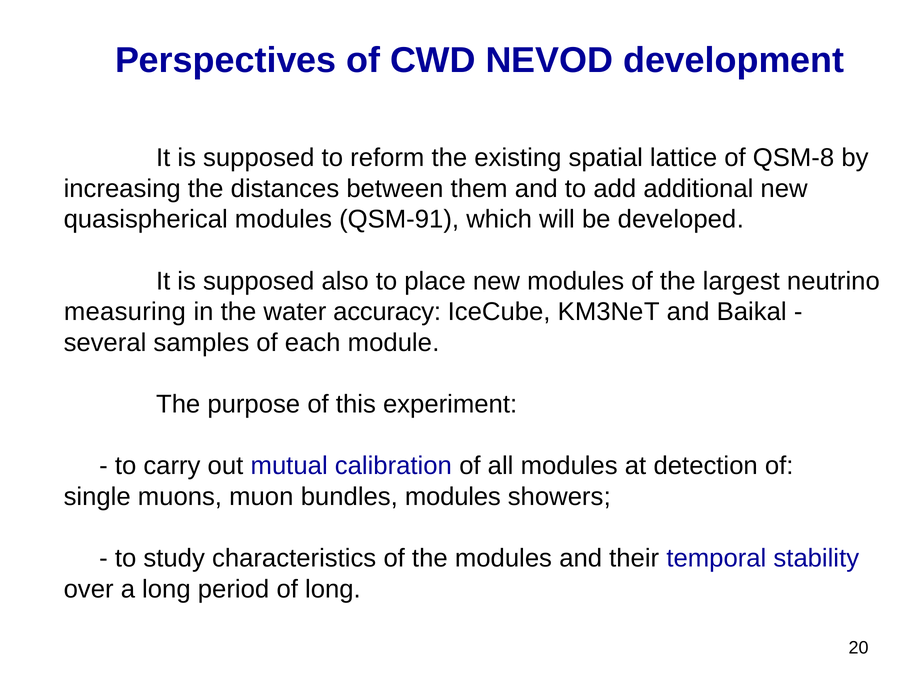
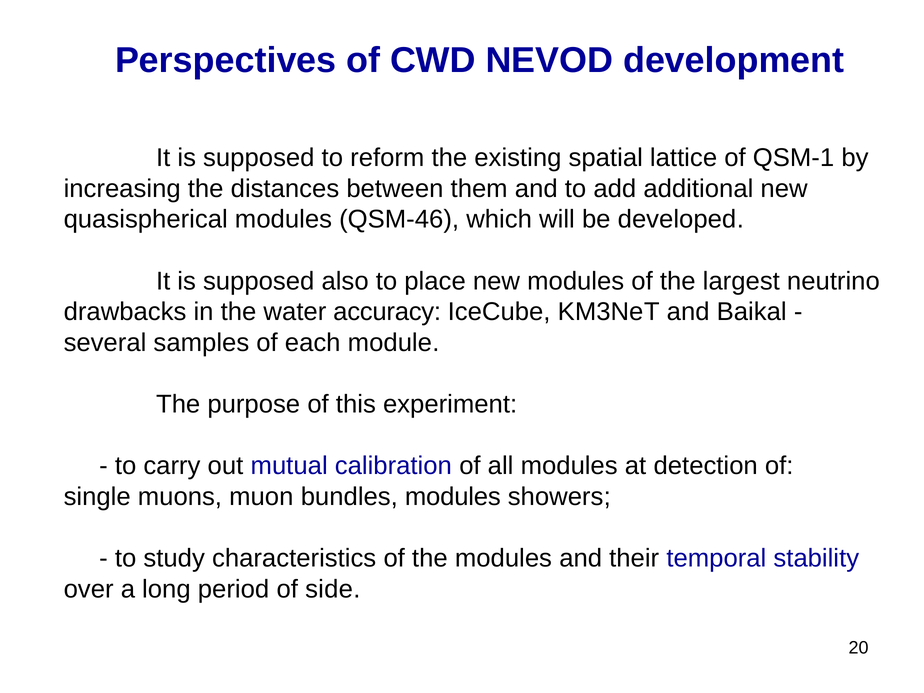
QSM-8: QSM-8 -> QSM-1
QSM-91: QSM-91 -> QSM-46
measuring: measuring -> drawbacks
of long: long -> side
